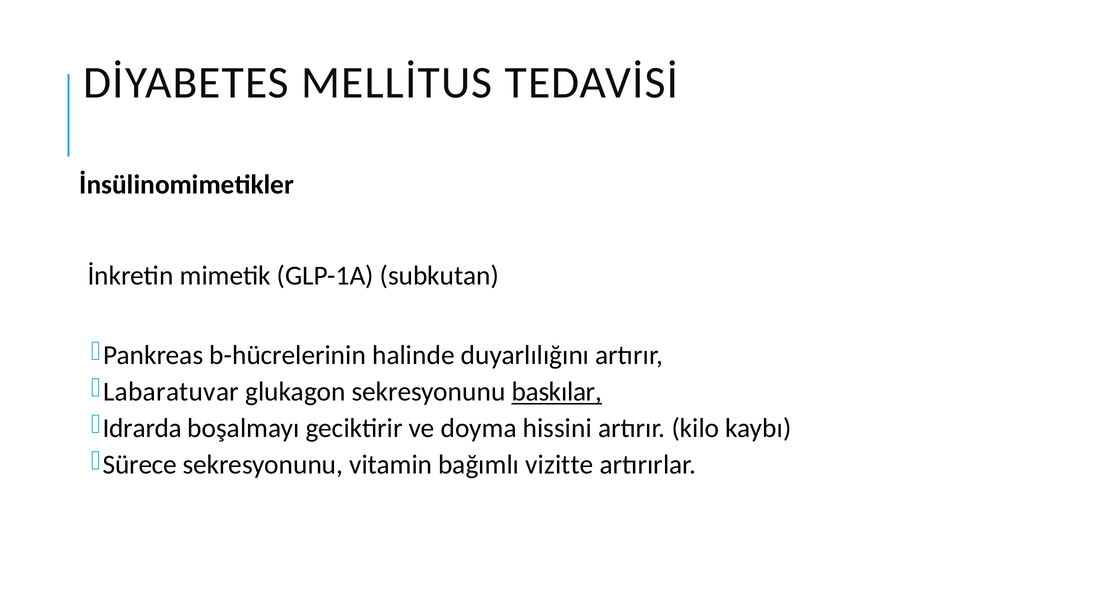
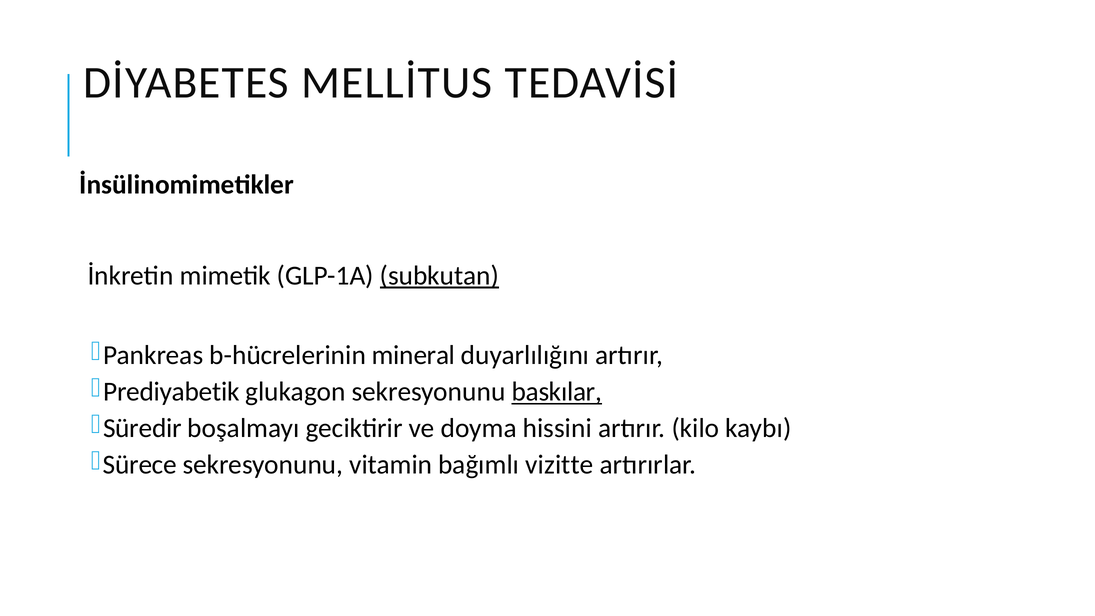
subkutan underline: none -> present
halinde: halinde -> mineral
Labaratuvar: Labaratuvar -> Prediyabetik
Idrarda: Idrarda -> Süredir
